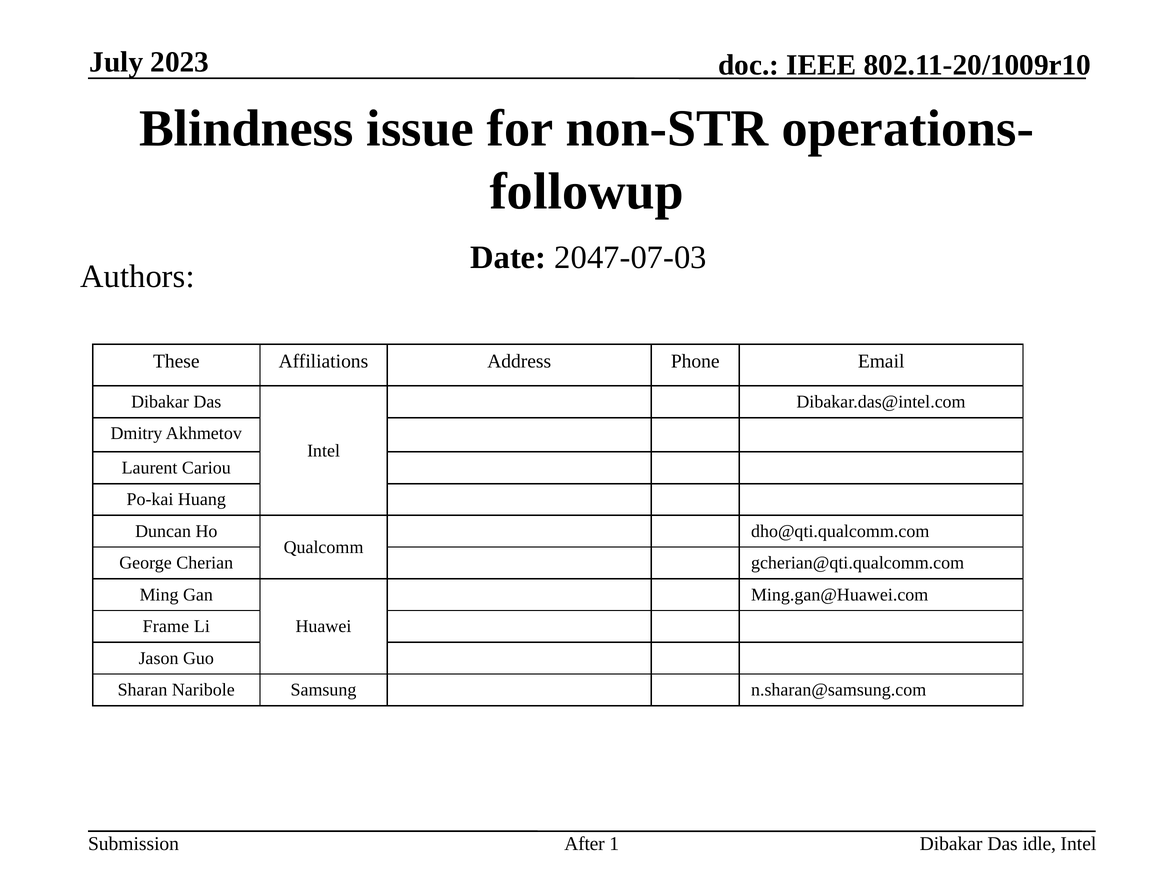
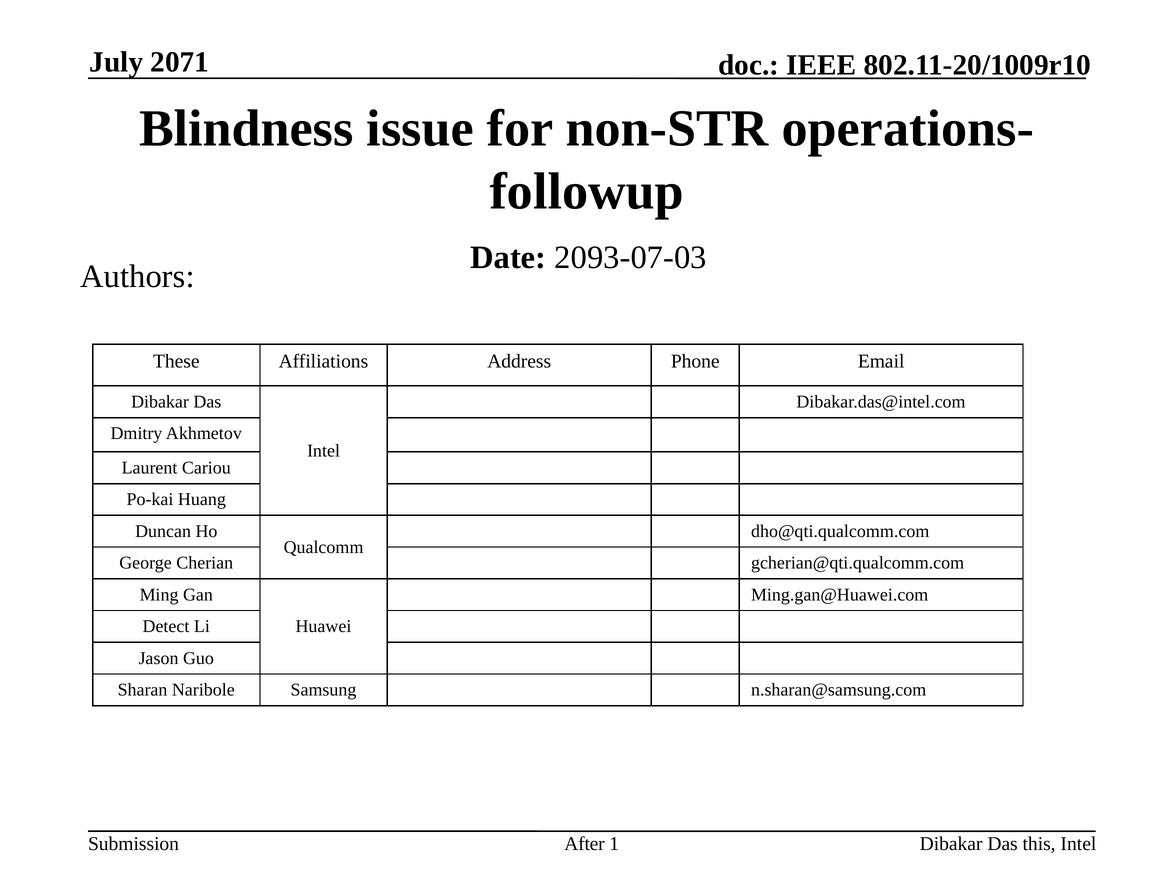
2023: 2023 -> 2071
2047-07-03: 2047-07-03 -> 2093-07-03
Frame: Frame -> Detect
idle: idle -> this
